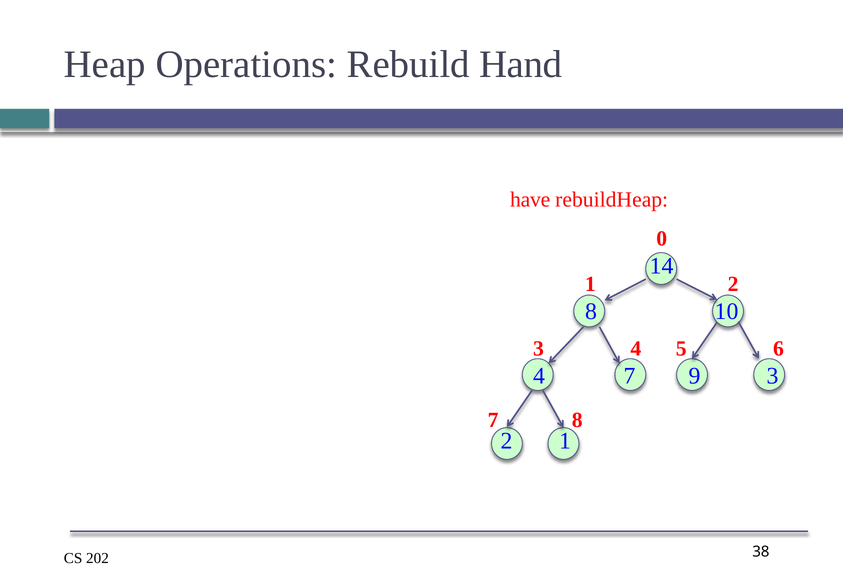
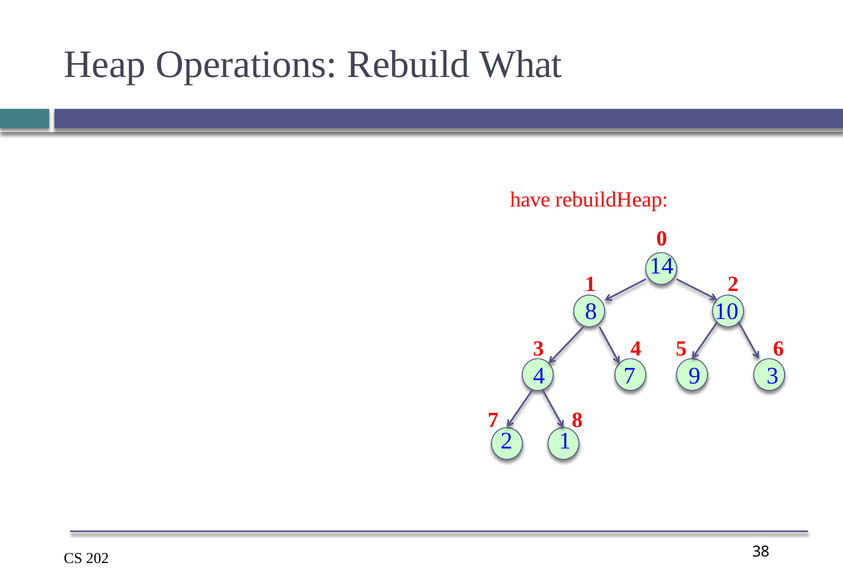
Hand: Hand -> What
